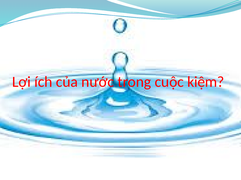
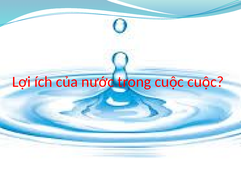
cuộc kiệm: kiệm -> cuộc
